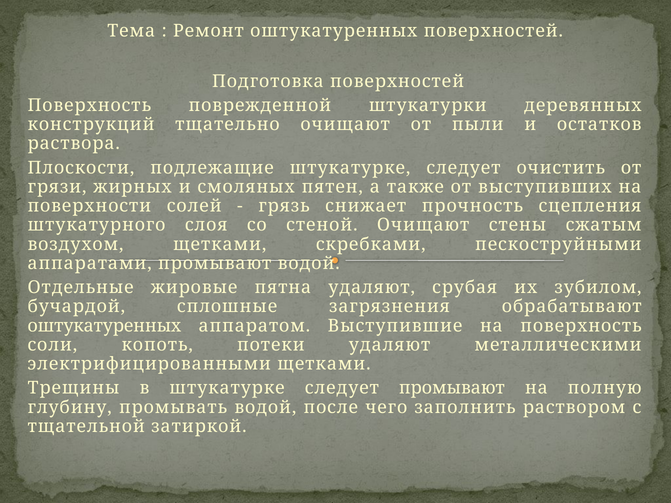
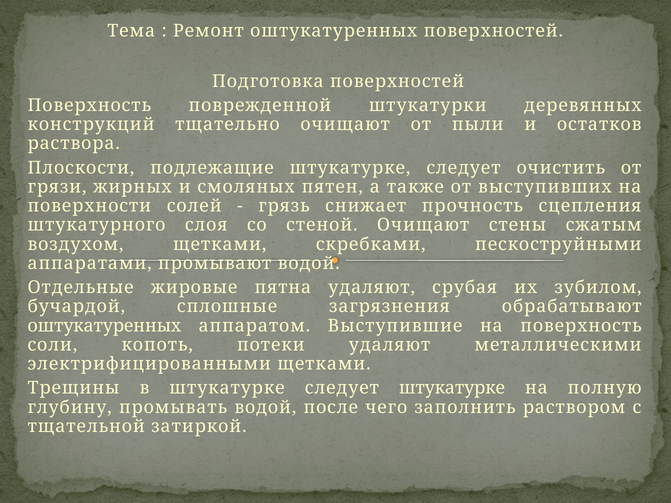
следует промывают: промывают -> штукатурке
